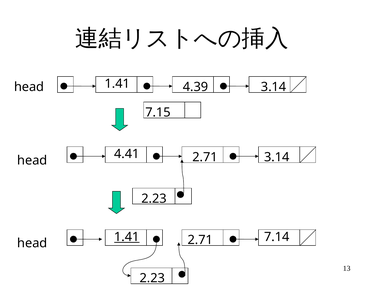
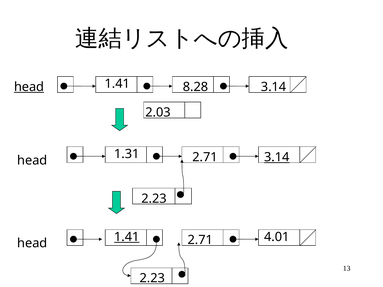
head at (29, 87) underline: none -> present
4.39: 4.39 -> 8.28
7.15: 7.15 -> 2.03
4.41: 4.41 -> 1.31
3.14 at (277, 157) underline: none -> present
7.14: 7.14 -> 4.01
